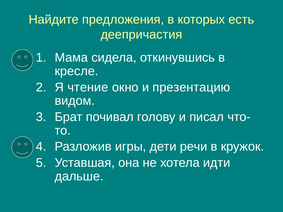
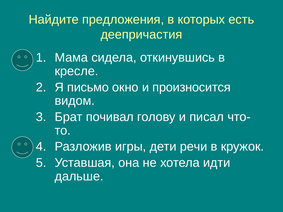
чтение: чтение -> письмо
презентацию: презентацию -> произносится
